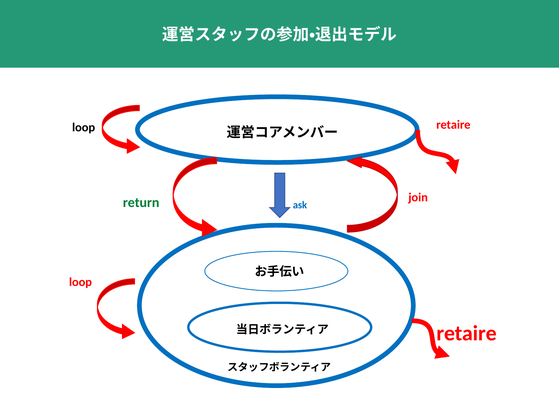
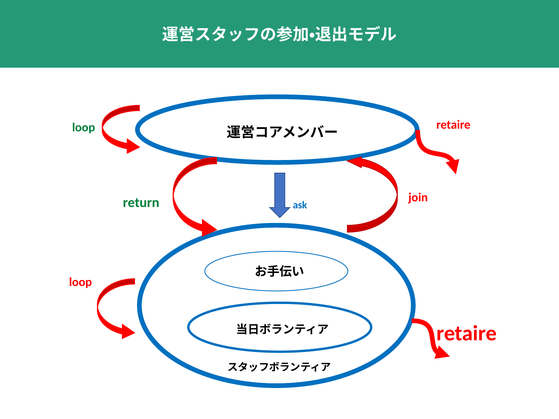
loop at (84, 127) colour: black -> green
